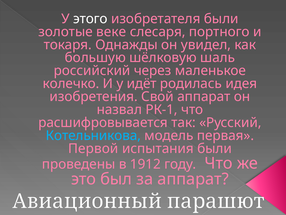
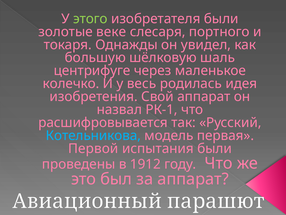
этого colour: white -> light green
российский: российский -> центрифуге
идёт: идёт -> весь
